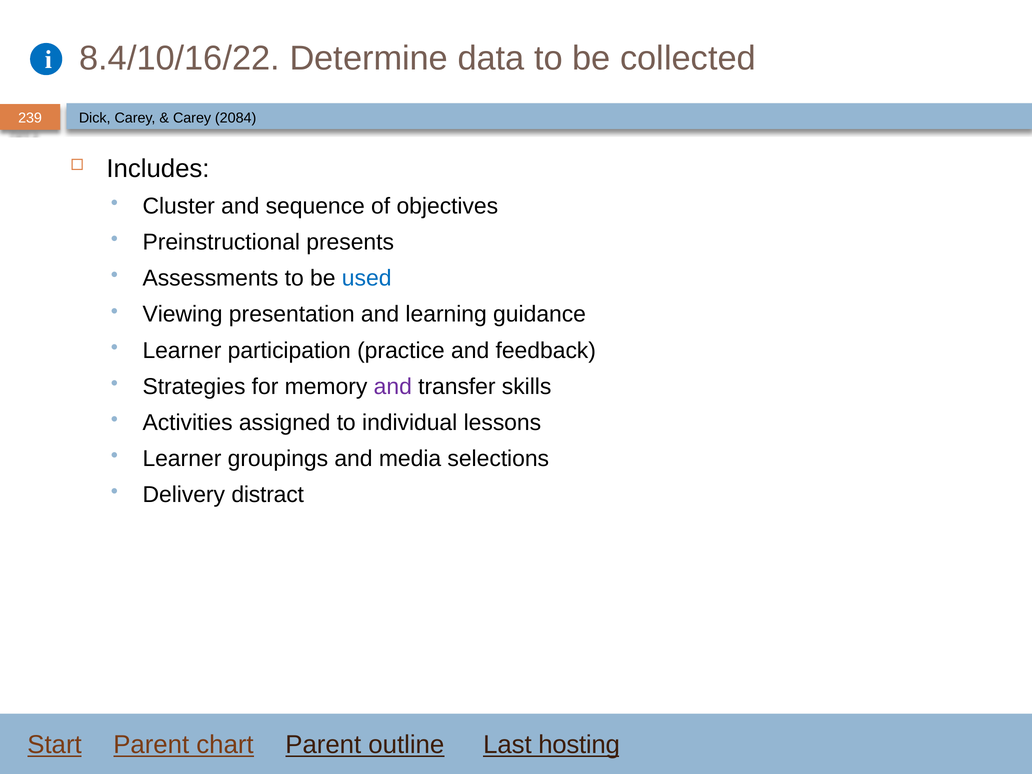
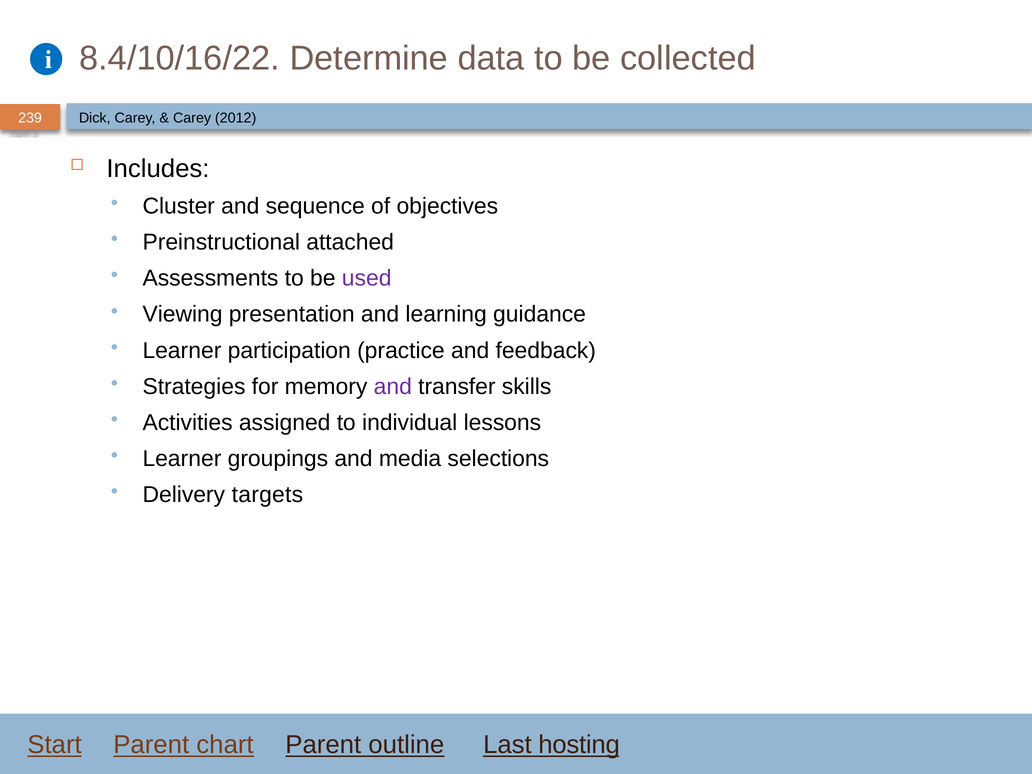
2084: 2084 -> 2012
presents: presents -> attached
used colour: blue -> purple
distract: distract -> targets
